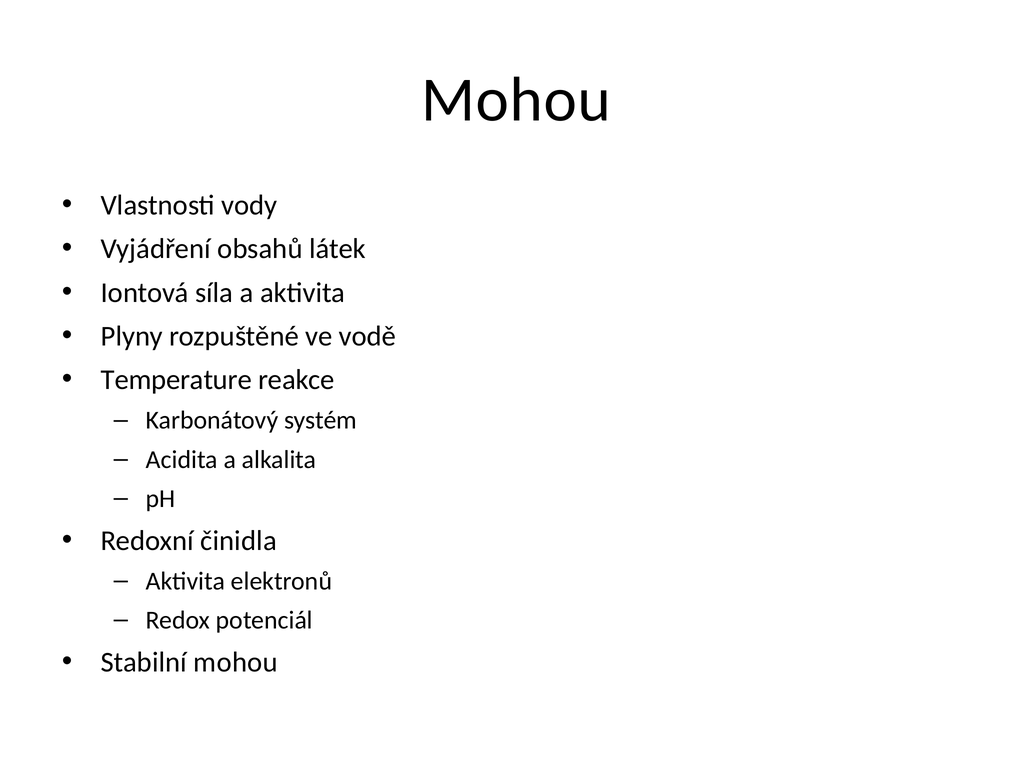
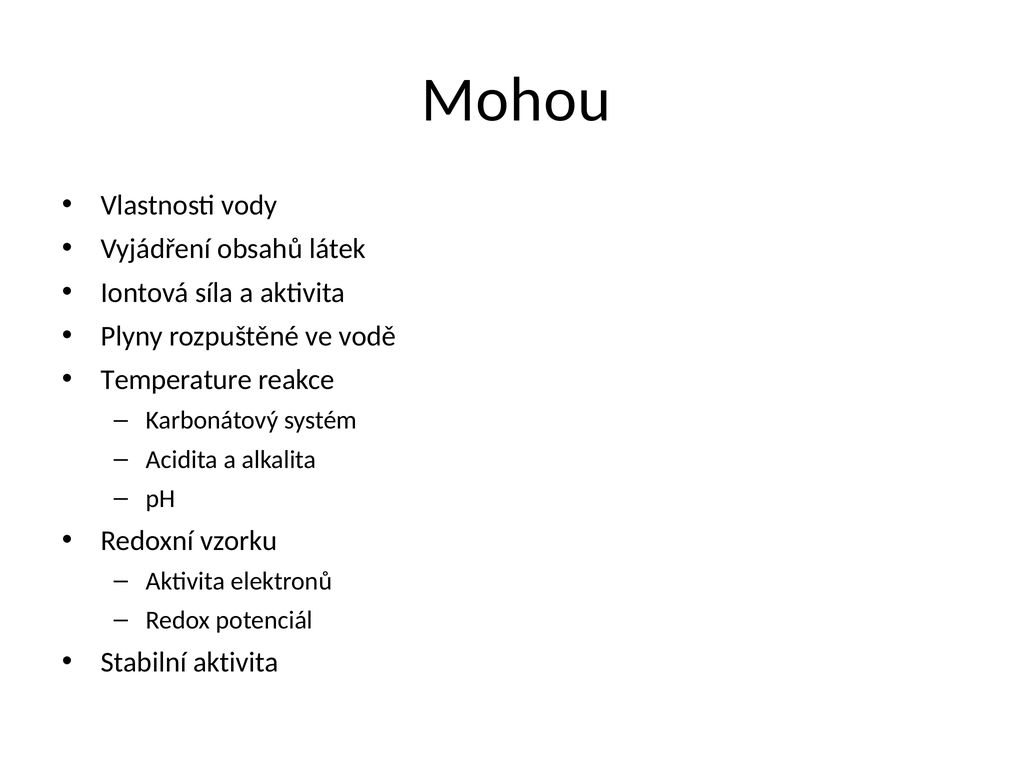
činidla: činidla -> vzorku
Stabilní mohou: mohou -> aktivita
